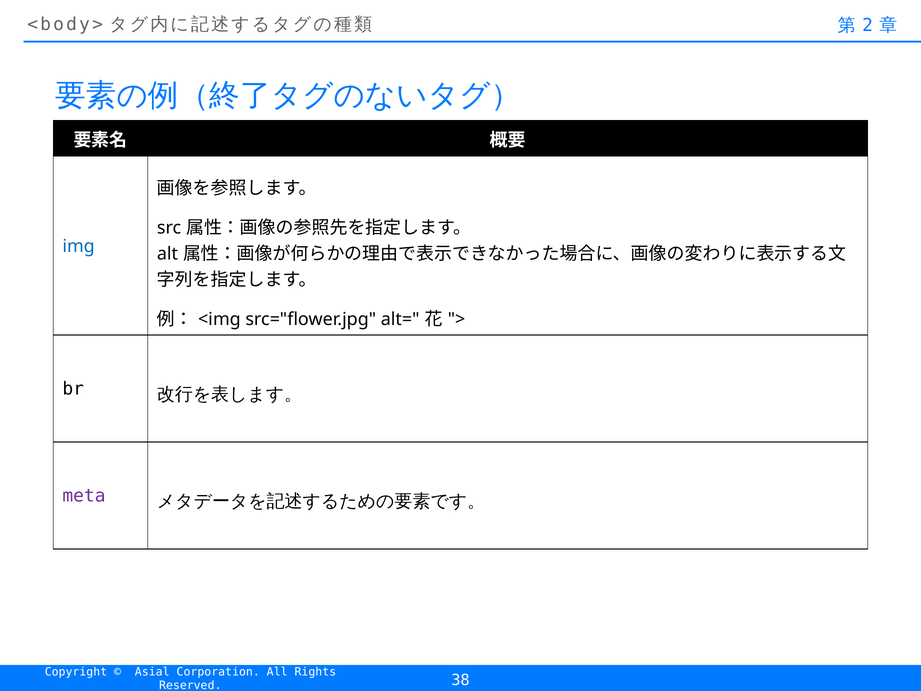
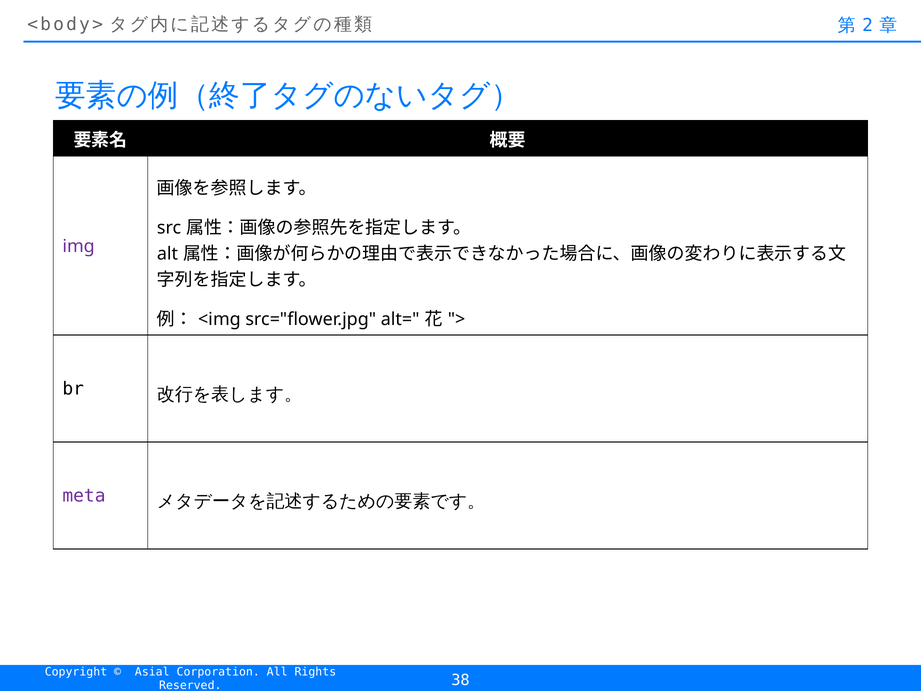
img colour: blue -> purple
